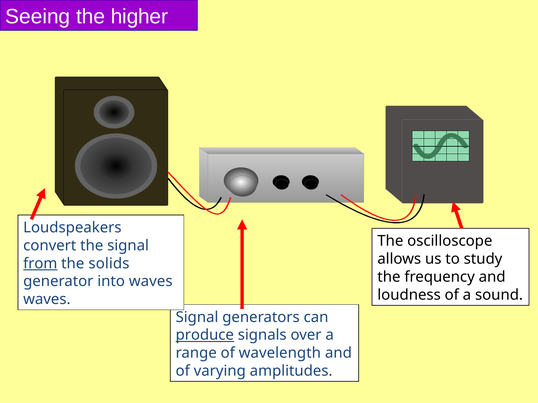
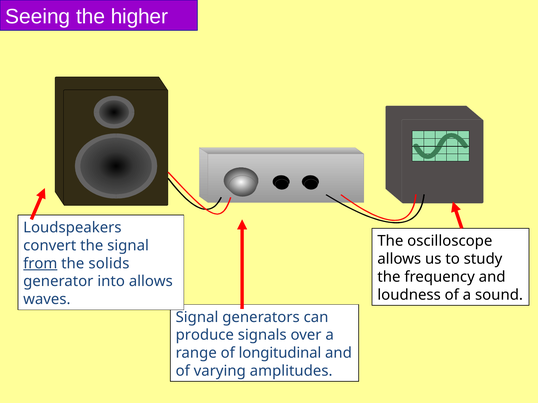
into waves: waves -> allows
produce underline: present -> none
wavelength: wavelength -> longitudinal
